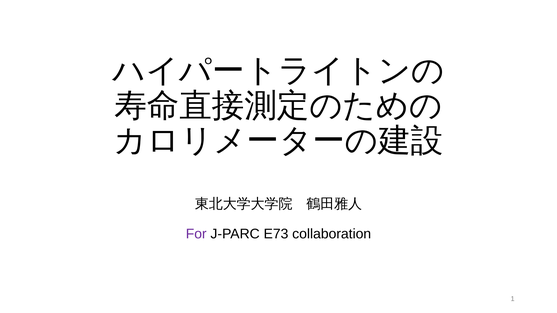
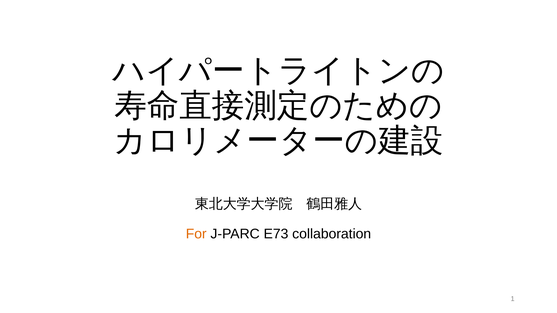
For colour: purple -> orange
